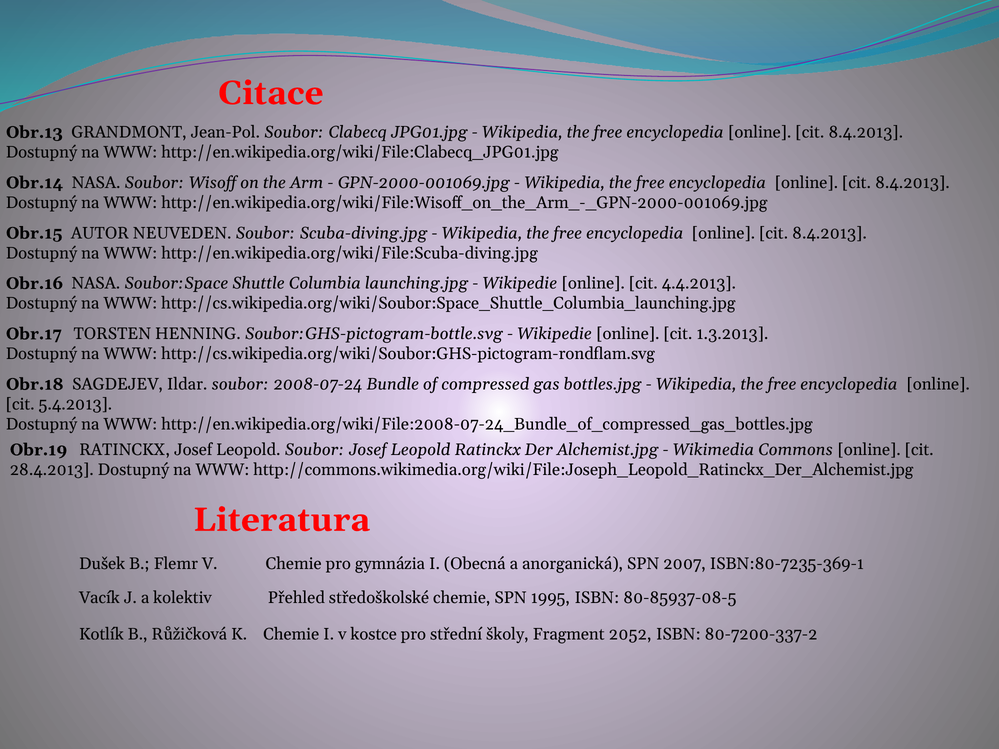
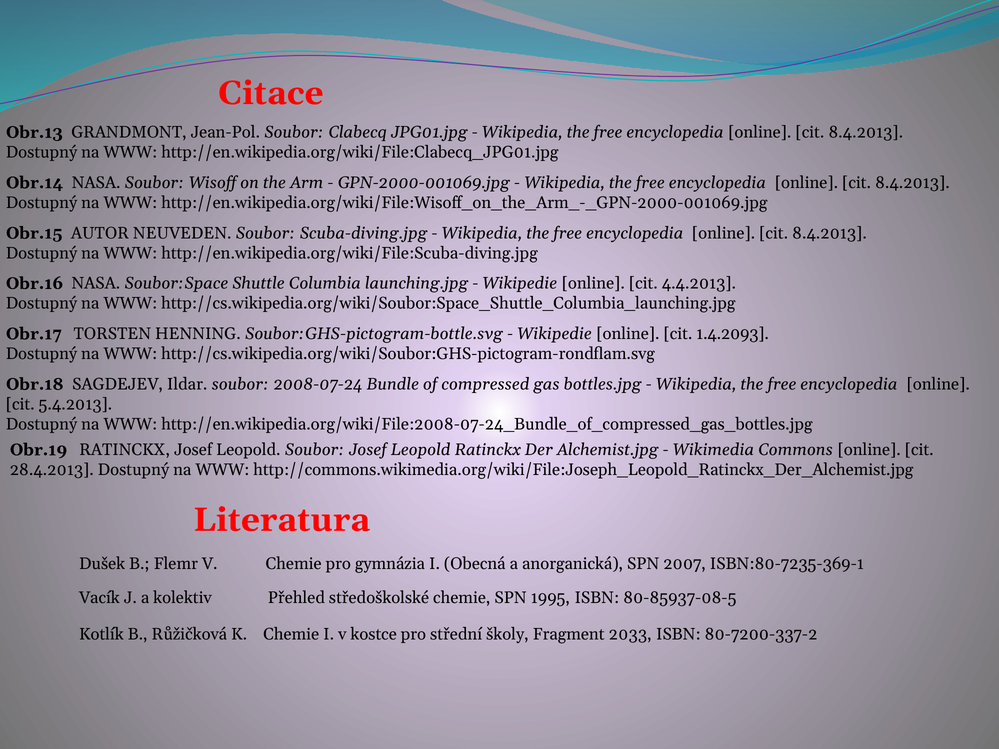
1.3.2013: 1.3.2013 -> 1.4.2093
2052: 2052 -> 2033
